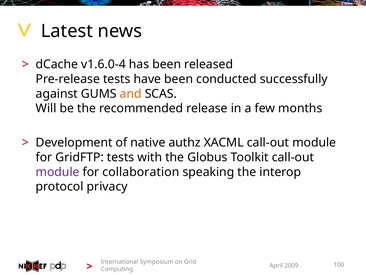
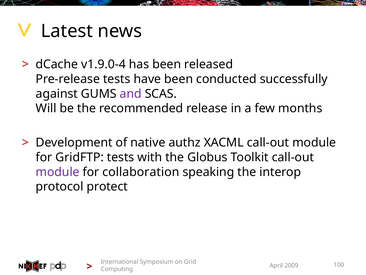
v1.6.0-4: v1.6.0-4 -> v1.9.0-4
and colour: orange -> purple
privacy: privacy -> protect
